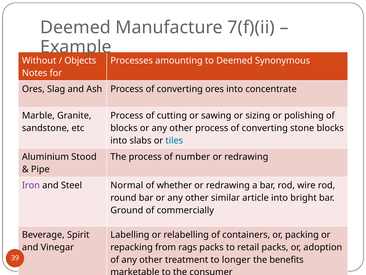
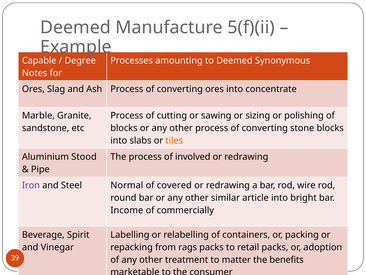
7(f)(ii: 7(f)(ii -> 5(f)(ii
Without: Without -> Capable
Objects: Objects -> Degree
tiles colour: blue -> orange
number: number -> involved
whether: whether -> covered
Ground: Ground -> Income
longer: longer -> matter
